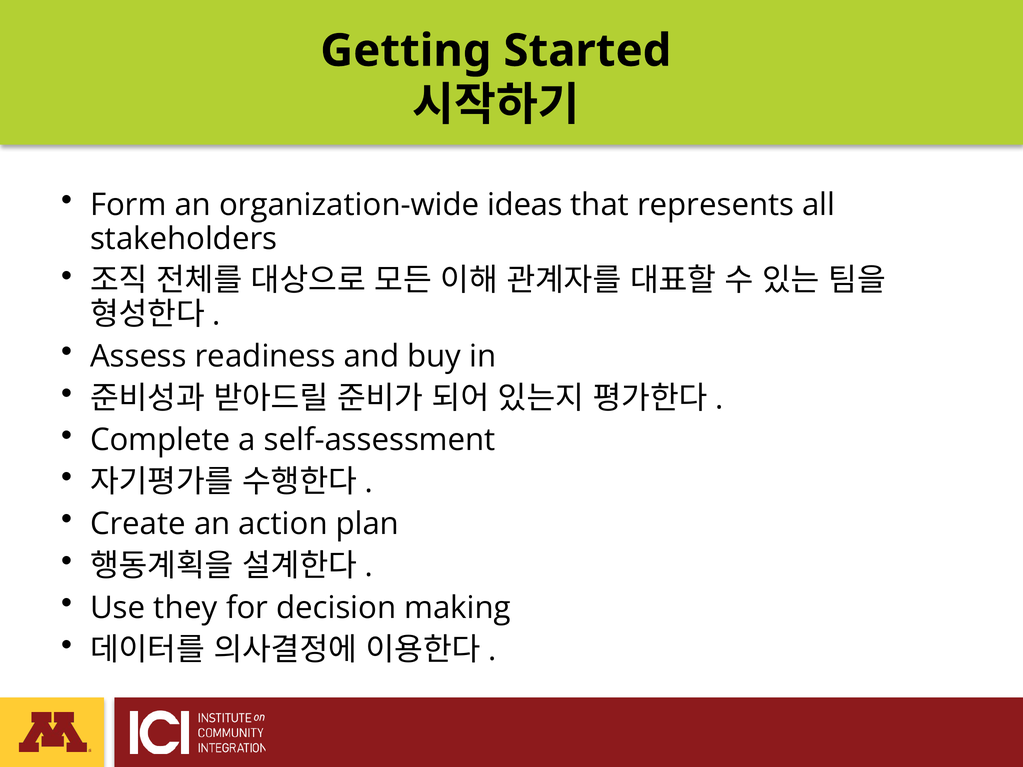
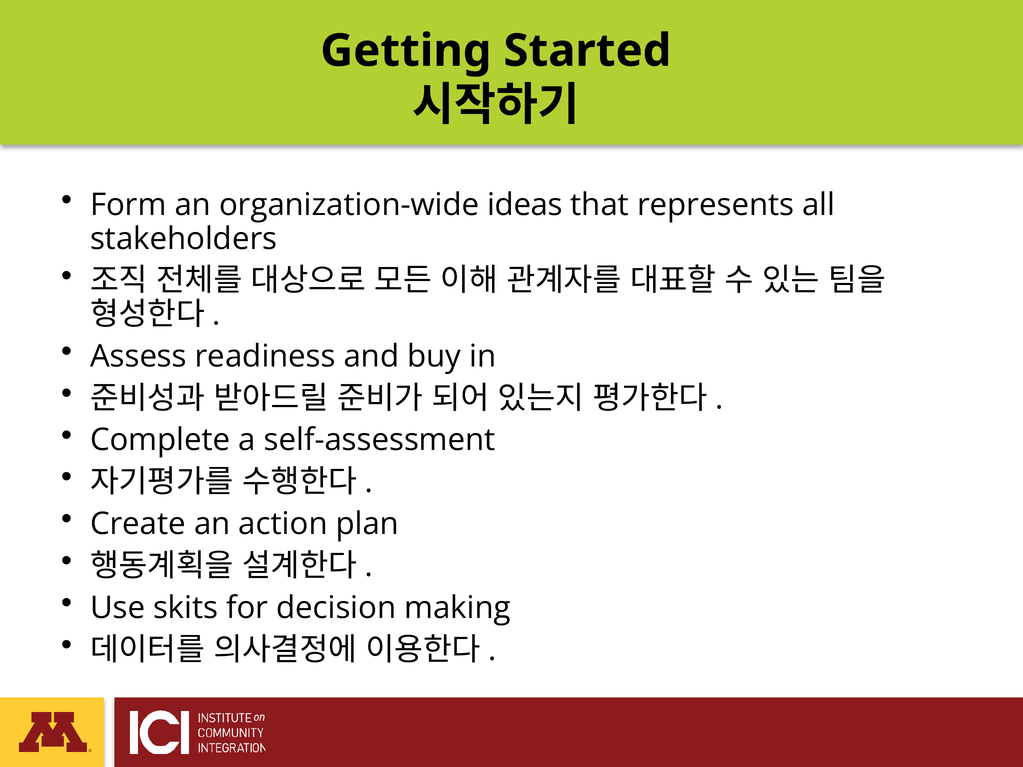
they: they -> skits
